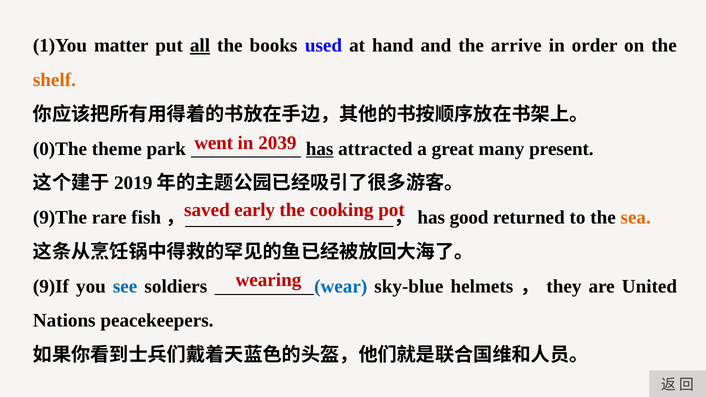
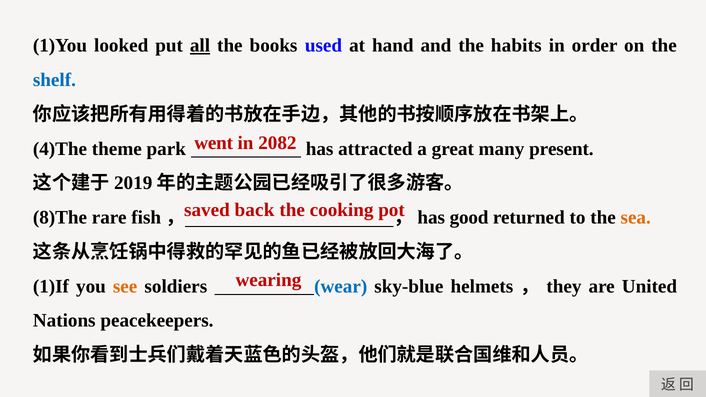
matter: matter -> looked
arrive: arrive -> habits
shelf colour: orange -> blue
2039: 2039 -> 2082
0)The: 0)The -> 4)The
has underline: present -> none
early: early -> back
9)The: 9)The -> 8)The
9)If: 9)If -> 1)If
see colour: blue -> orange
